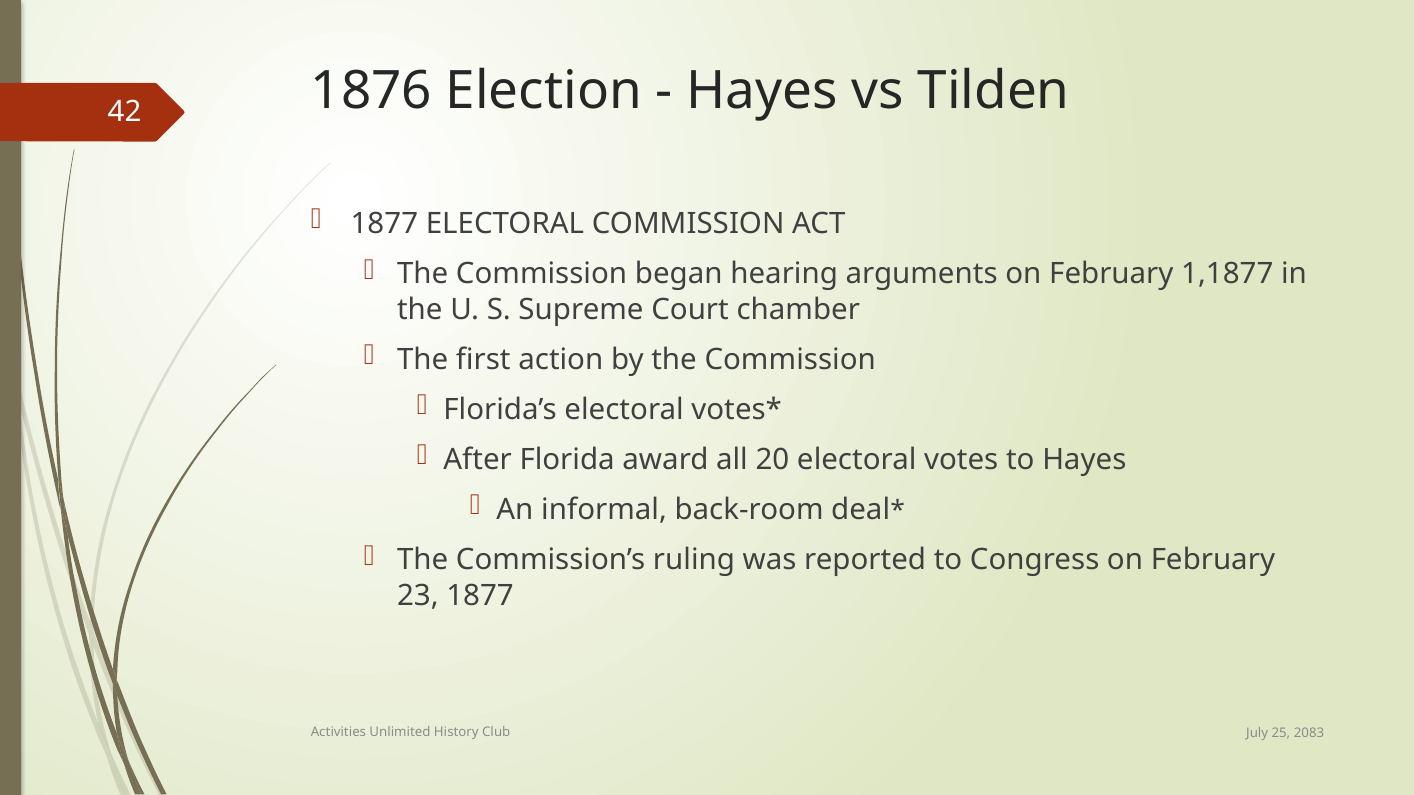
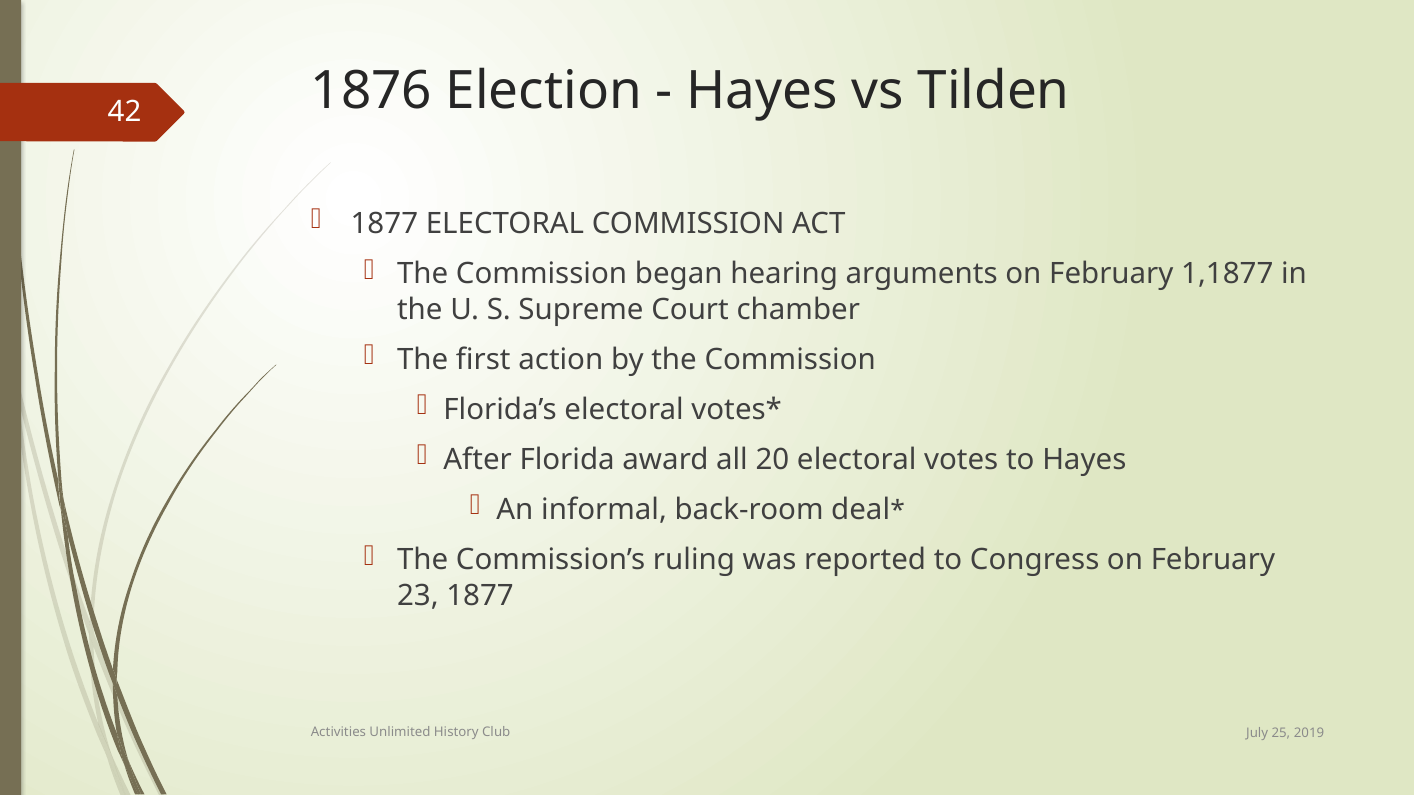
2083: 2083 -> 2019
